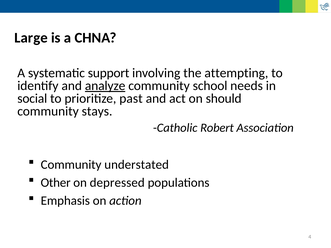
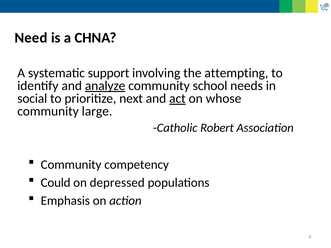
Large: Large -> Need
past: past -> next
act underline: none -> present
should: should -> whose
stays: stays -> large
understated: understated -> competency
Other: Other -> Could
